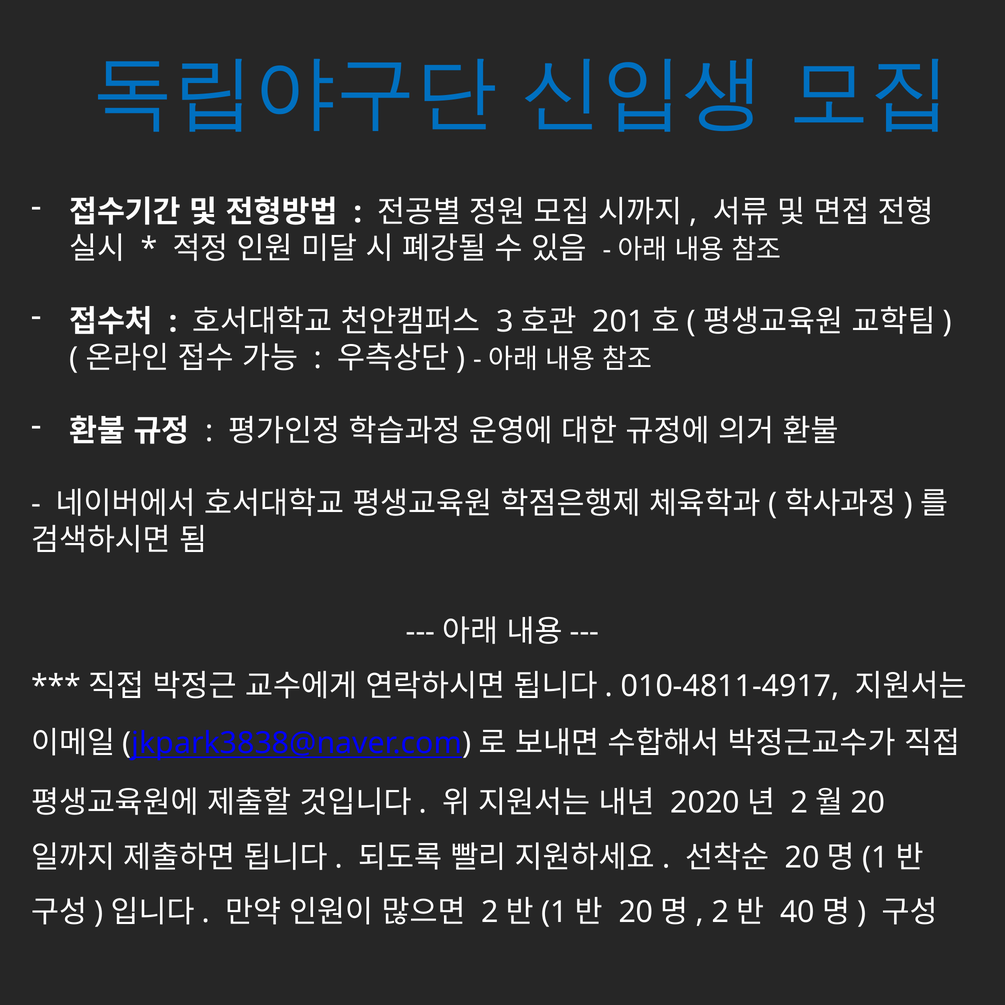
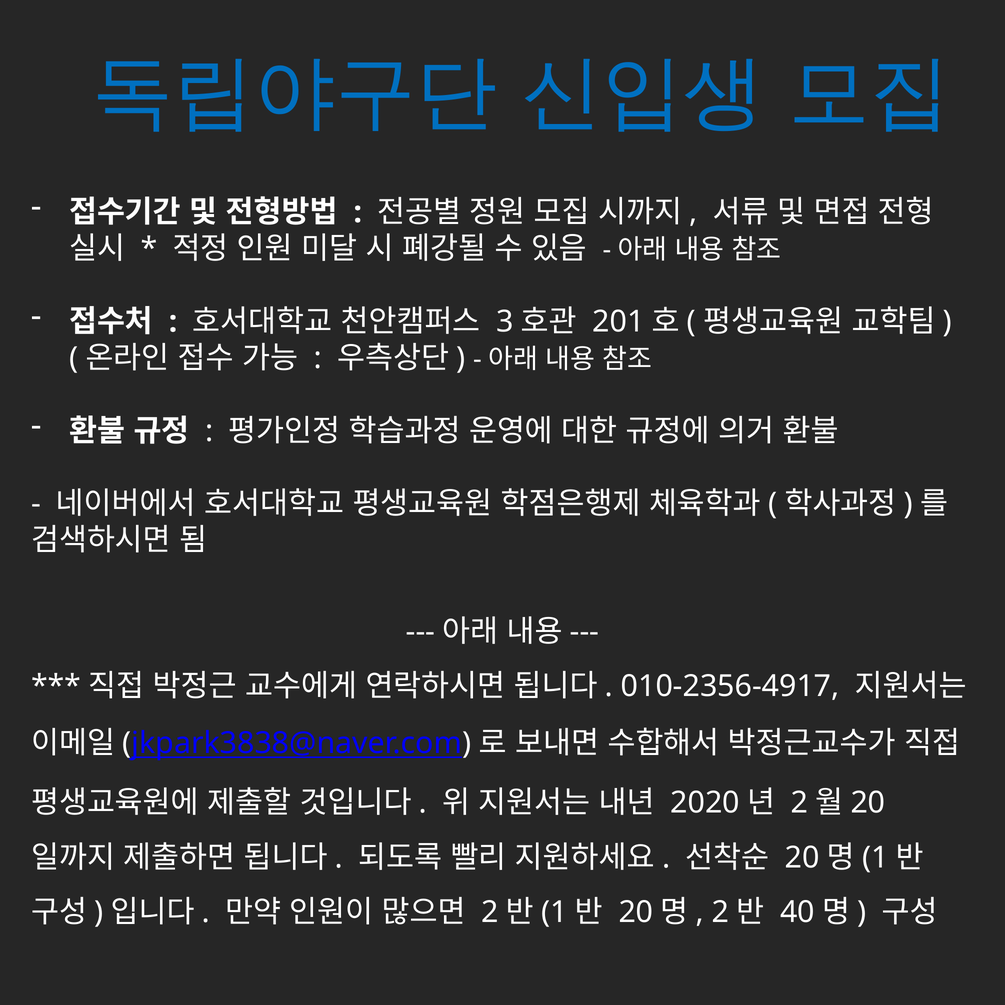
010-4811-4917: 010-4811-4917 -> 010-2356-4917
